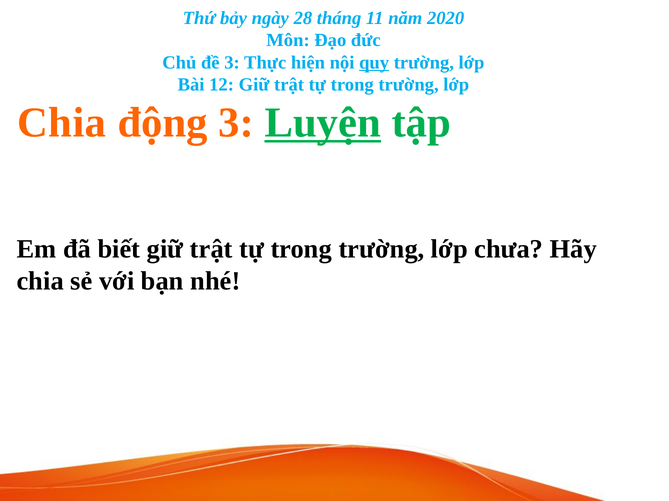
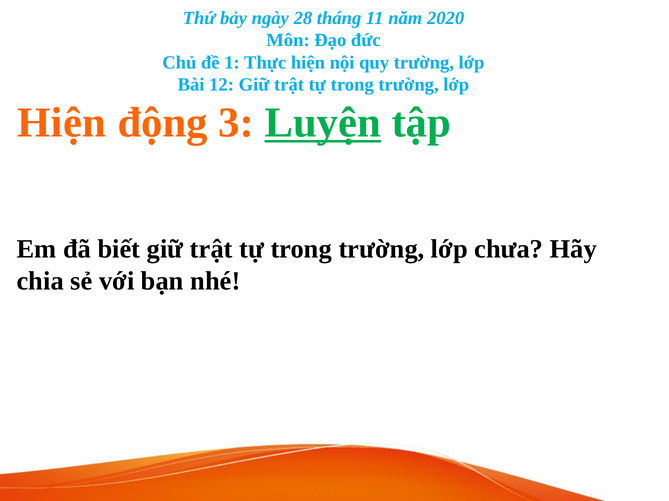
đề 3: 3 -> 1
quy underline: present -> none
Chia at (62, 123): Chia -> Hiện
